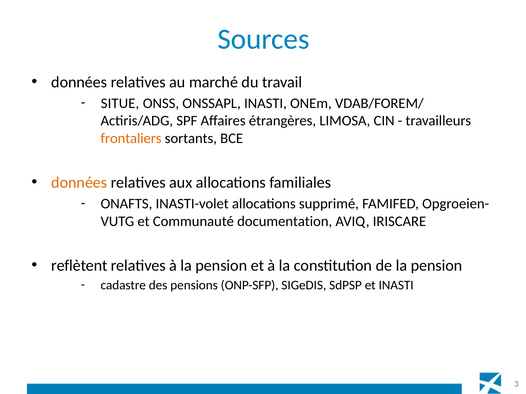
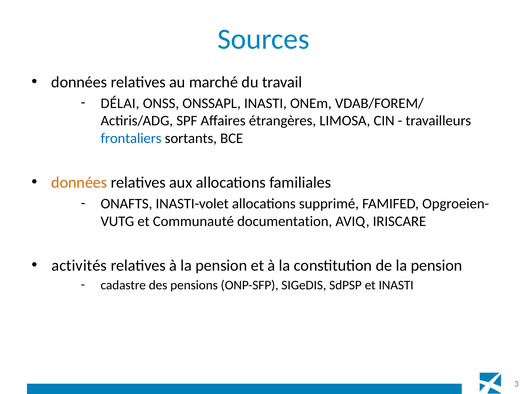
SITUE: SITUE -> DÉLAI
frontaliers colour: orange -> blue
reflètent: reflètent -> activités
